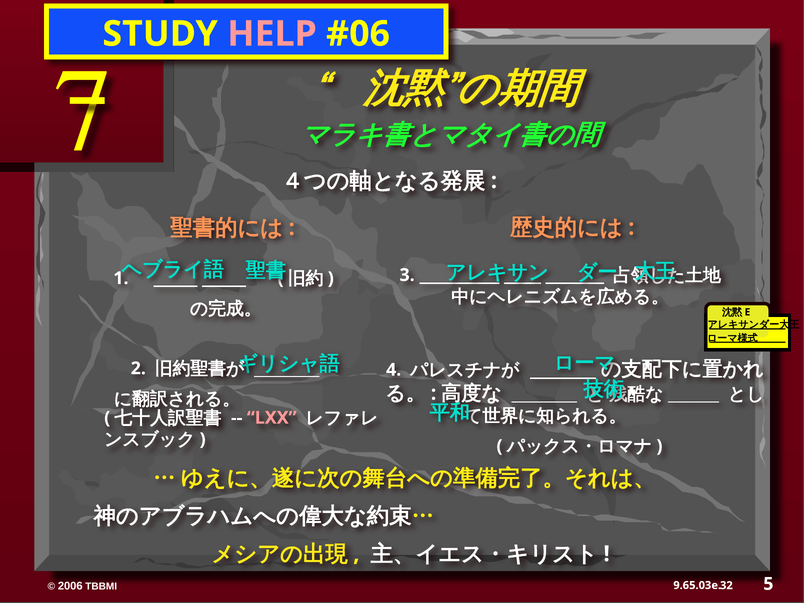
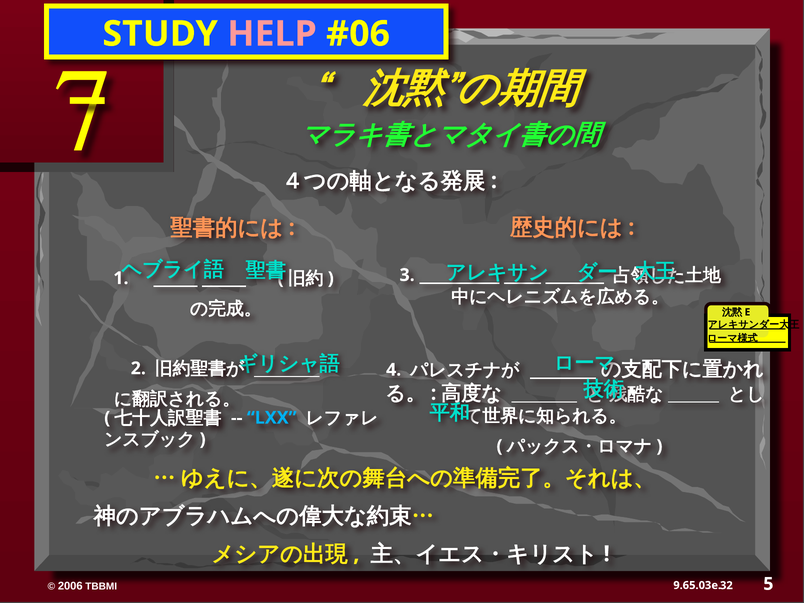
LXX colour: pink -> light blue
